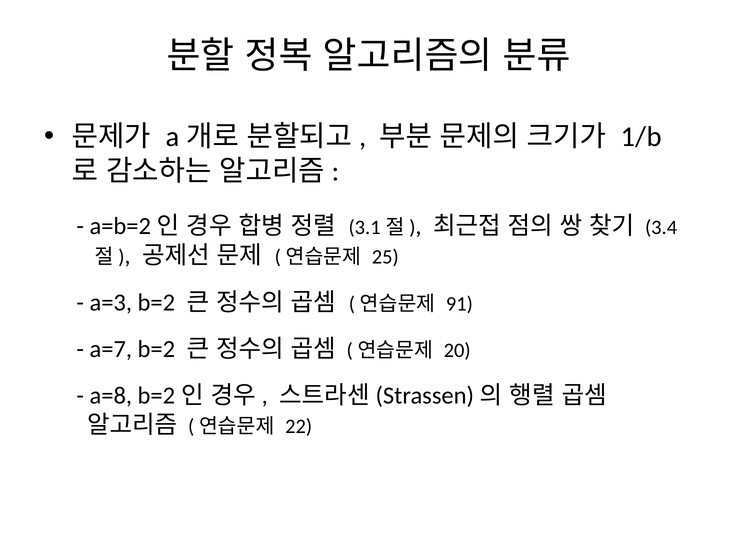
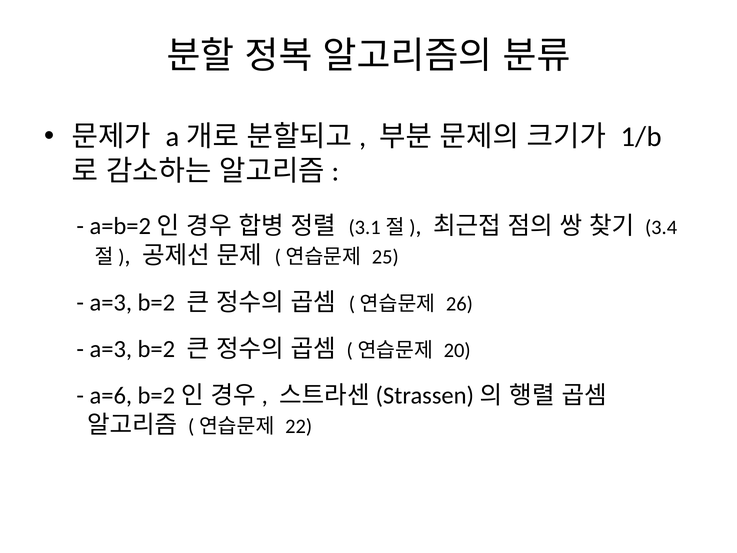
91: 91 -> 26
a=7 at (111, 349): a=7 -> a=3
a=8: a=8 -> a=6
